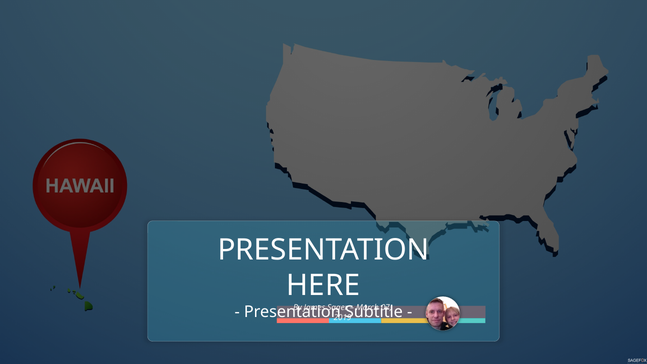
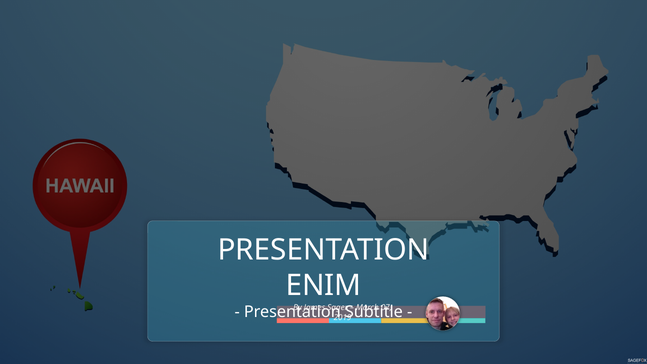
HERE: HERE -> ENIM
